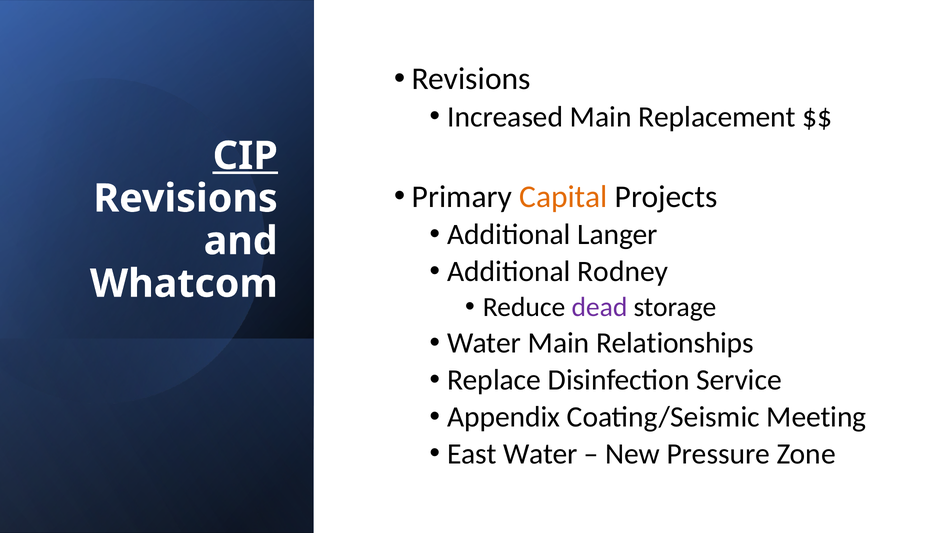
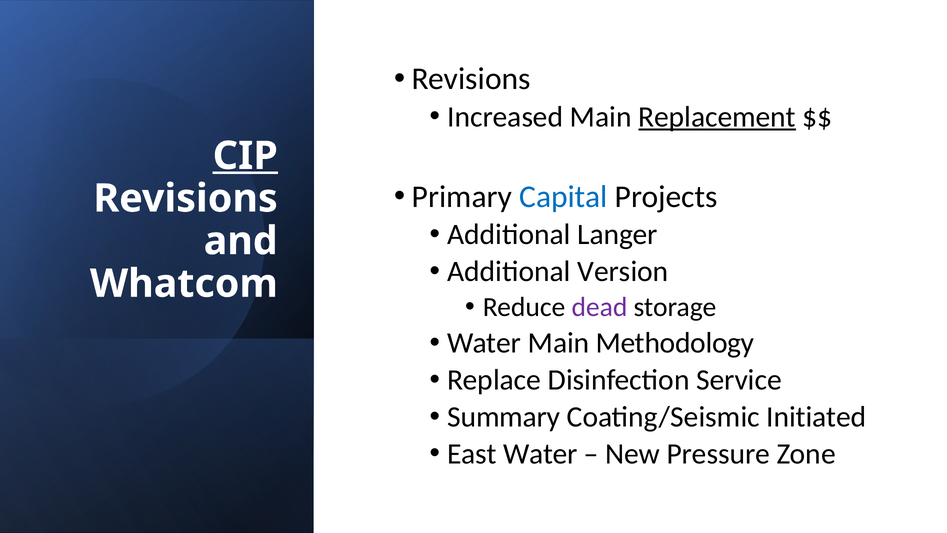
Replacement underline: none -> present
Capital colour: orange -> blue
Rodney: Rodney -> Version
Relationships: Relationships -> Methodology
Appendix: Appendix -> Summary
Meeting: Meeting -> Initiated
